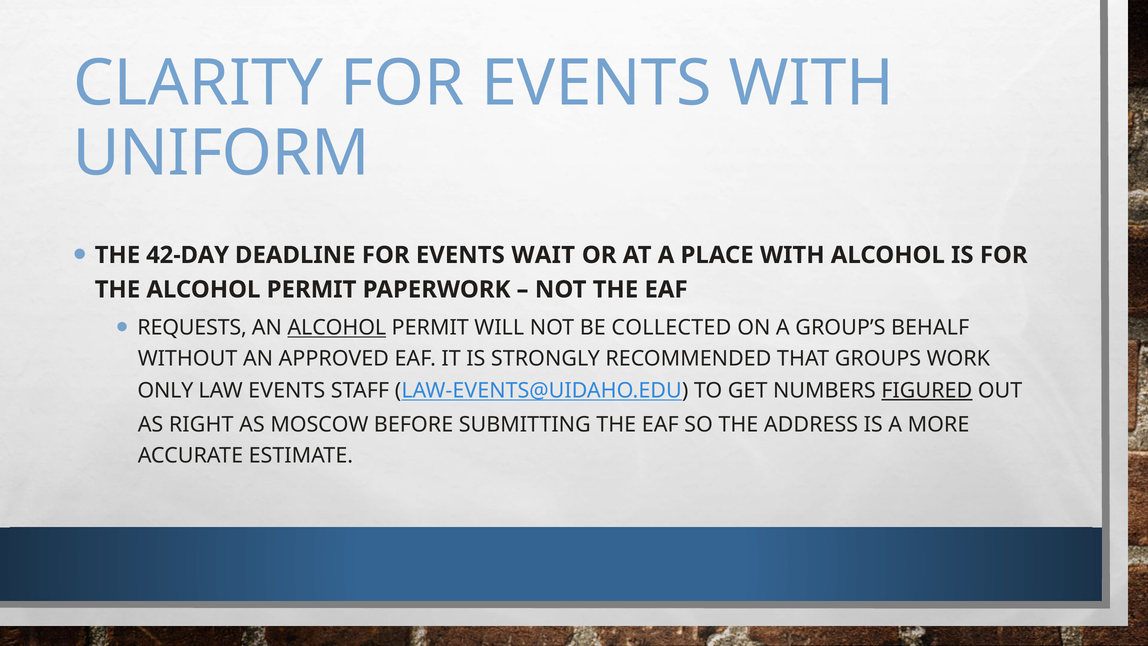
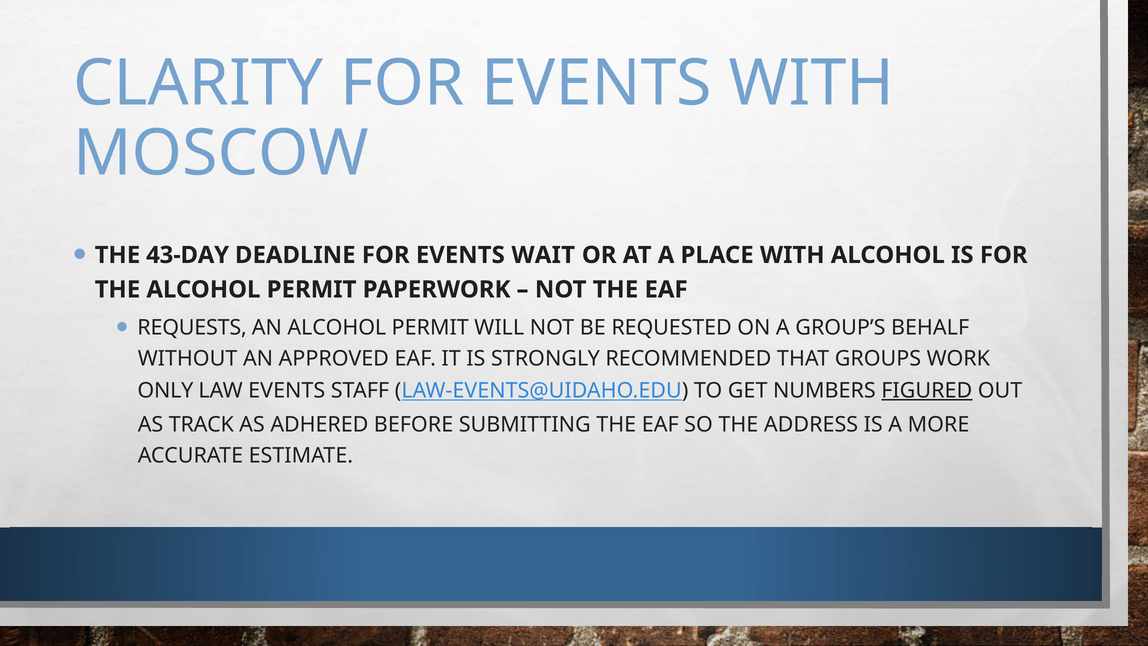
UNIFORM: UNIFORM -> MOSCOW
42-DAY: 42-DAY -> 43-DAY
ALCOHOL at (337, 328) underline: present -> none
COLLECTED: COLLECTED -> REQUESTED
RIGHT: RIGHT -> TRACK
MOSCOW: MOSCOW -> ADHERED
